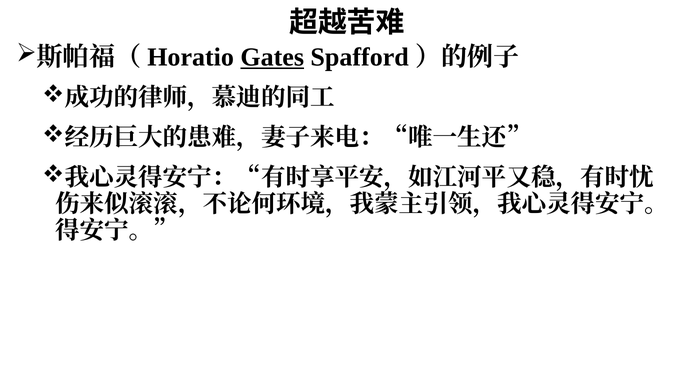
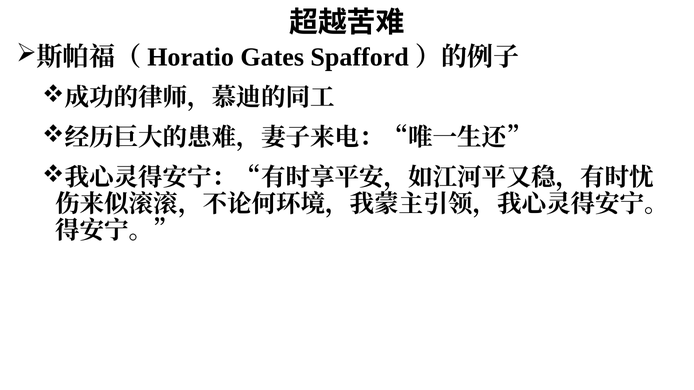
Gates underline: present -> none
